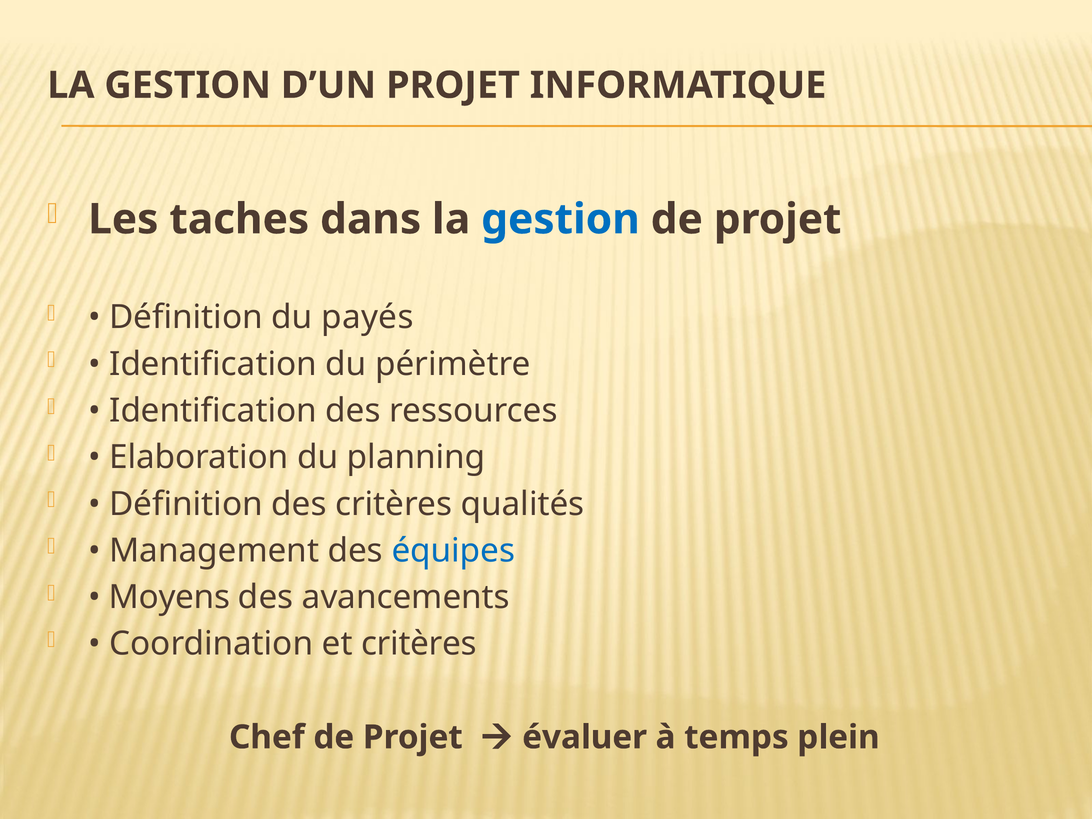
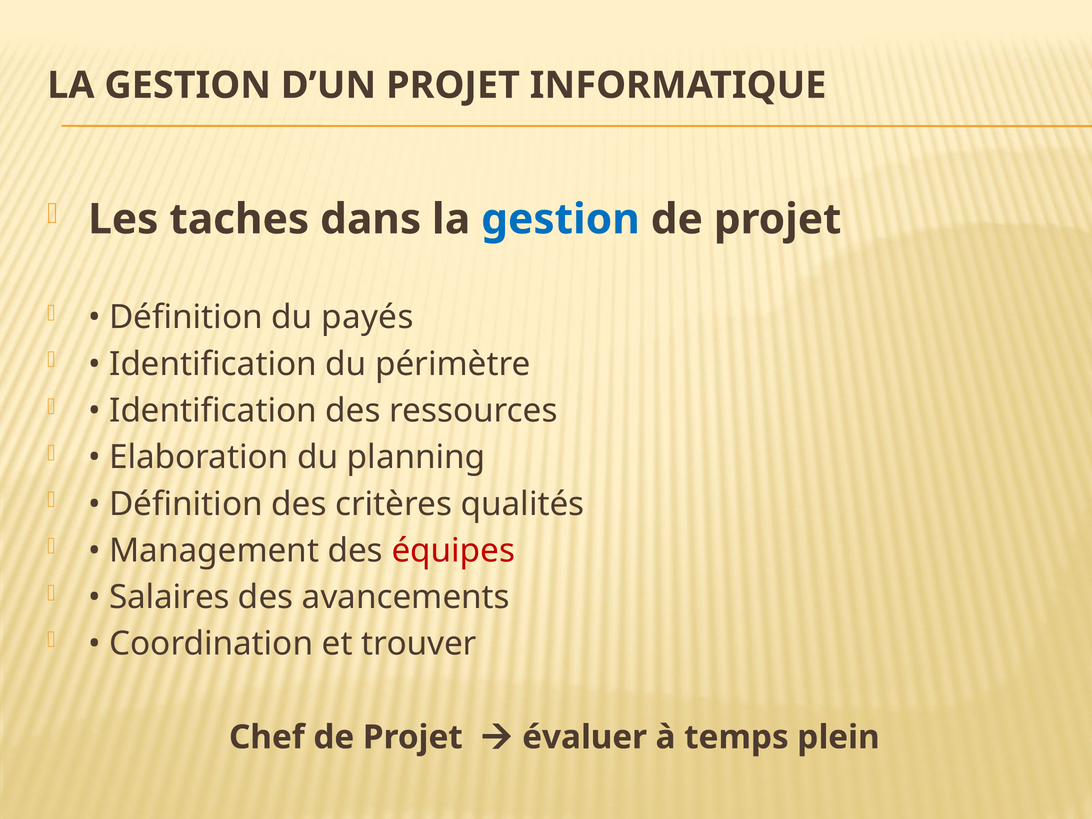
équipes colour: blue -> red
Moyens: Moyens -> Salaires
et critères: critères -> trouver
